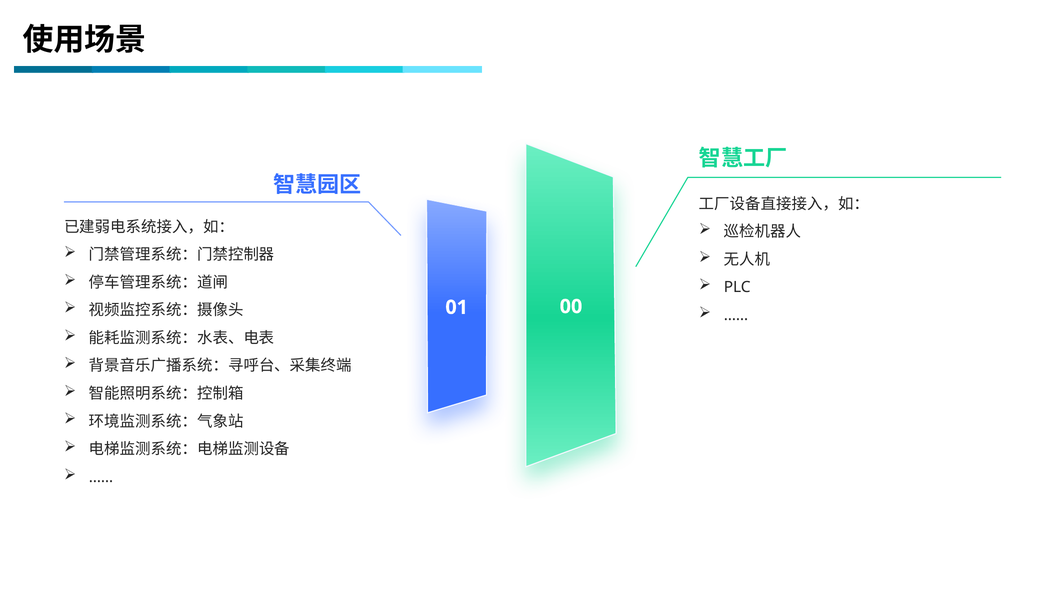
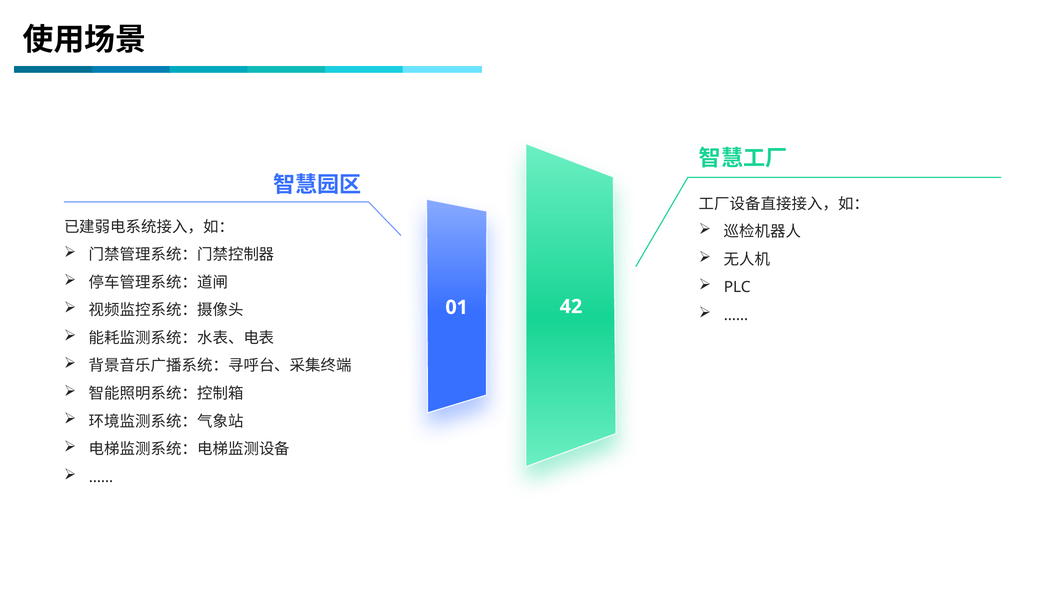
00: 00 -> 42
